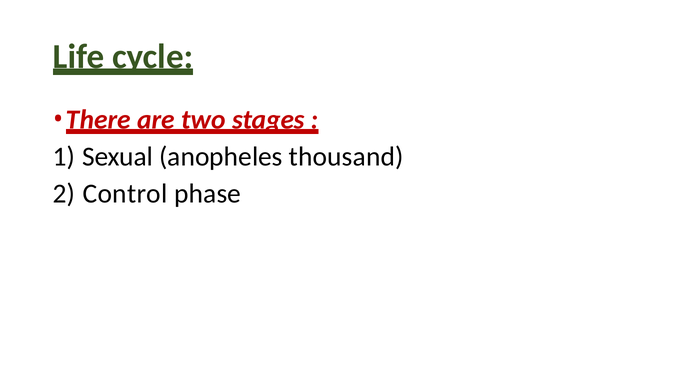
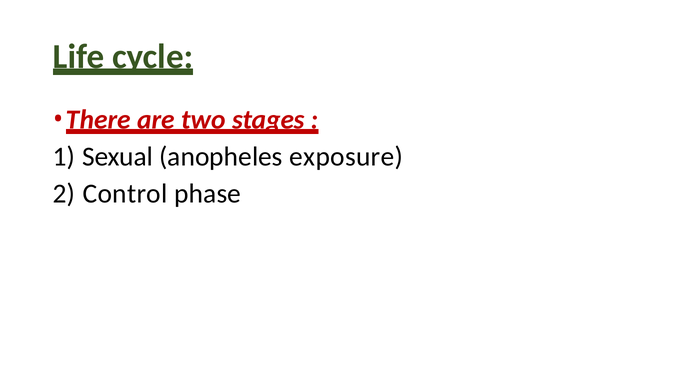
thousand: thousand -> exposure
